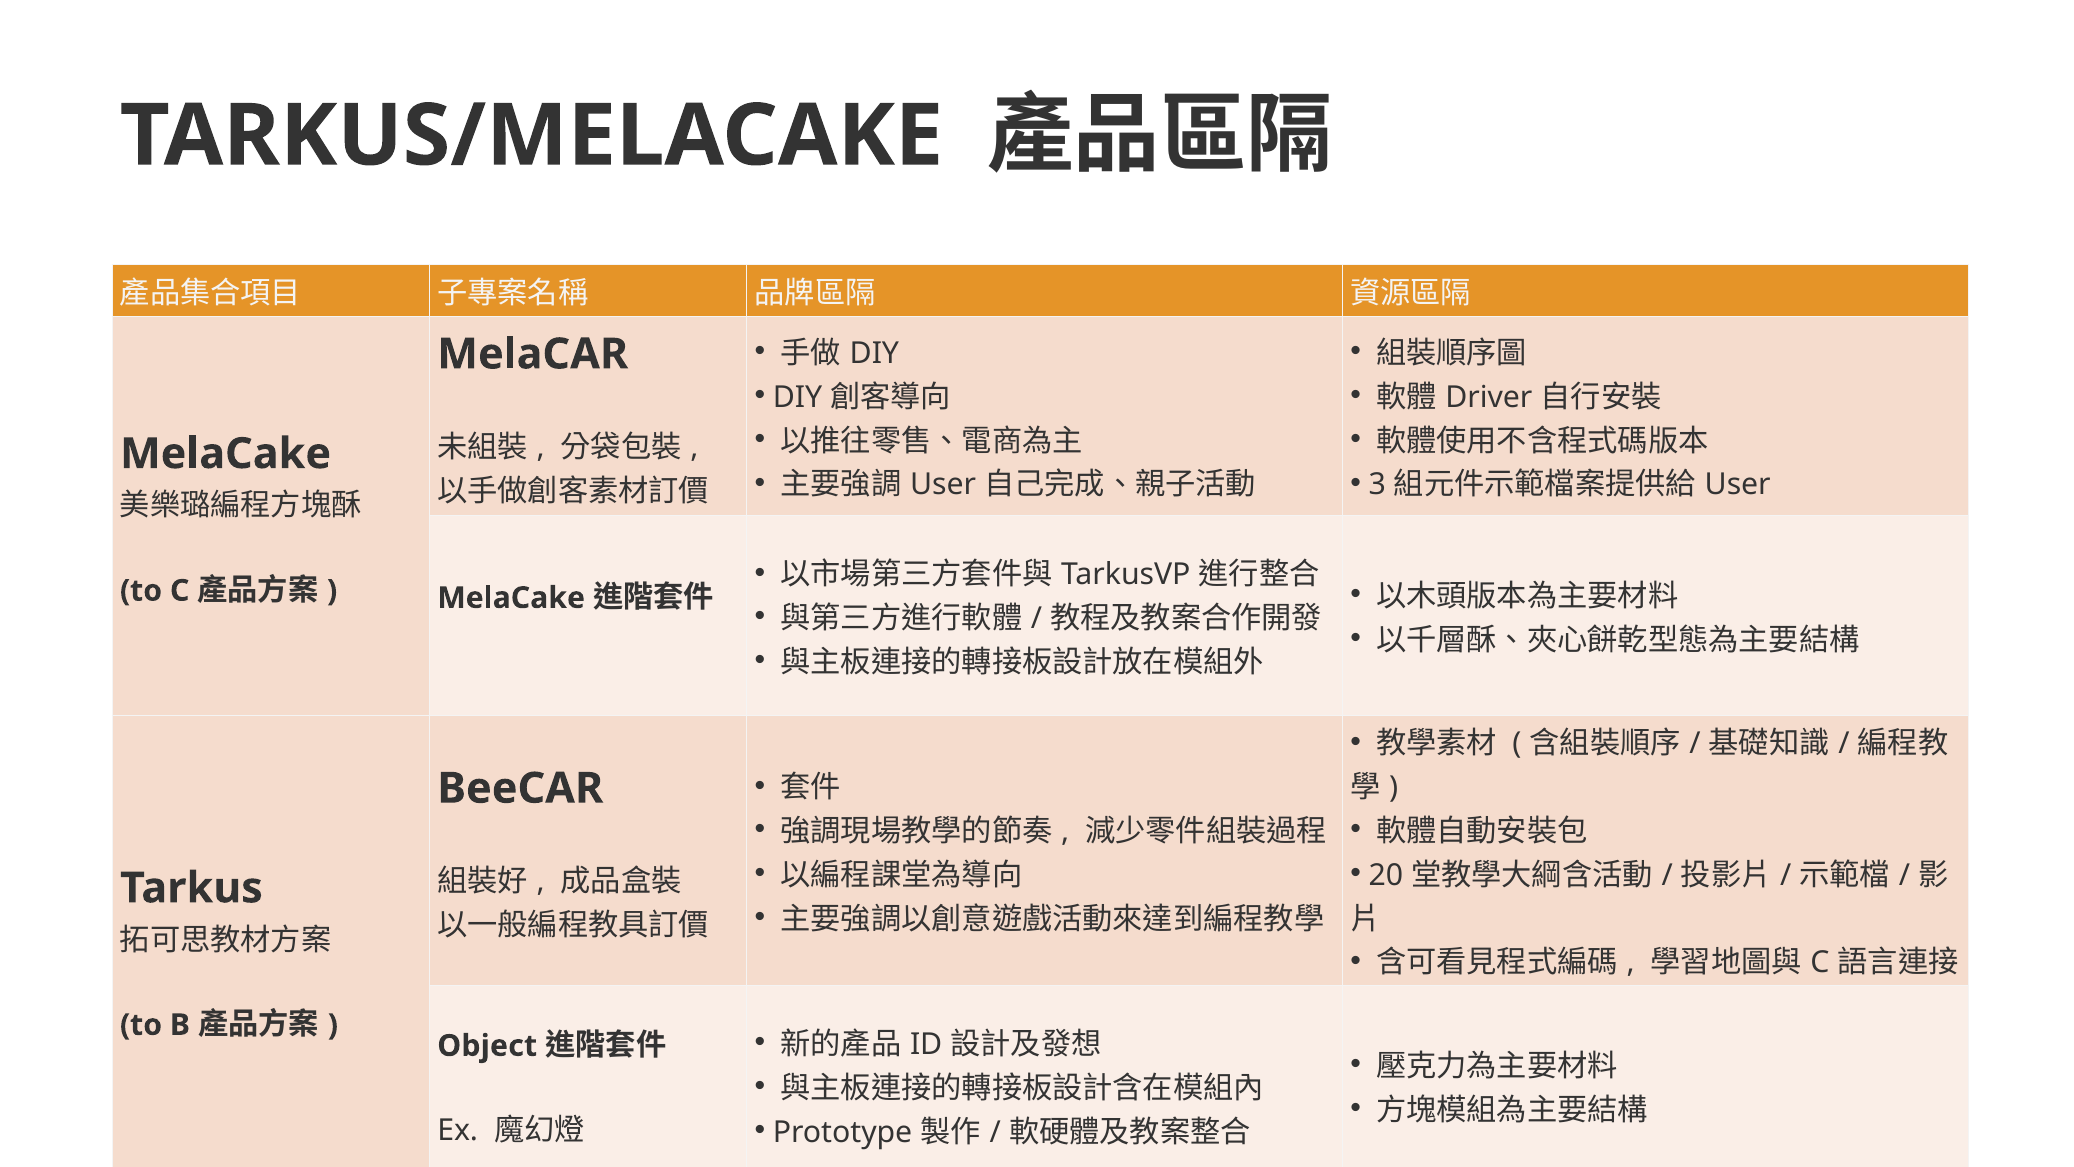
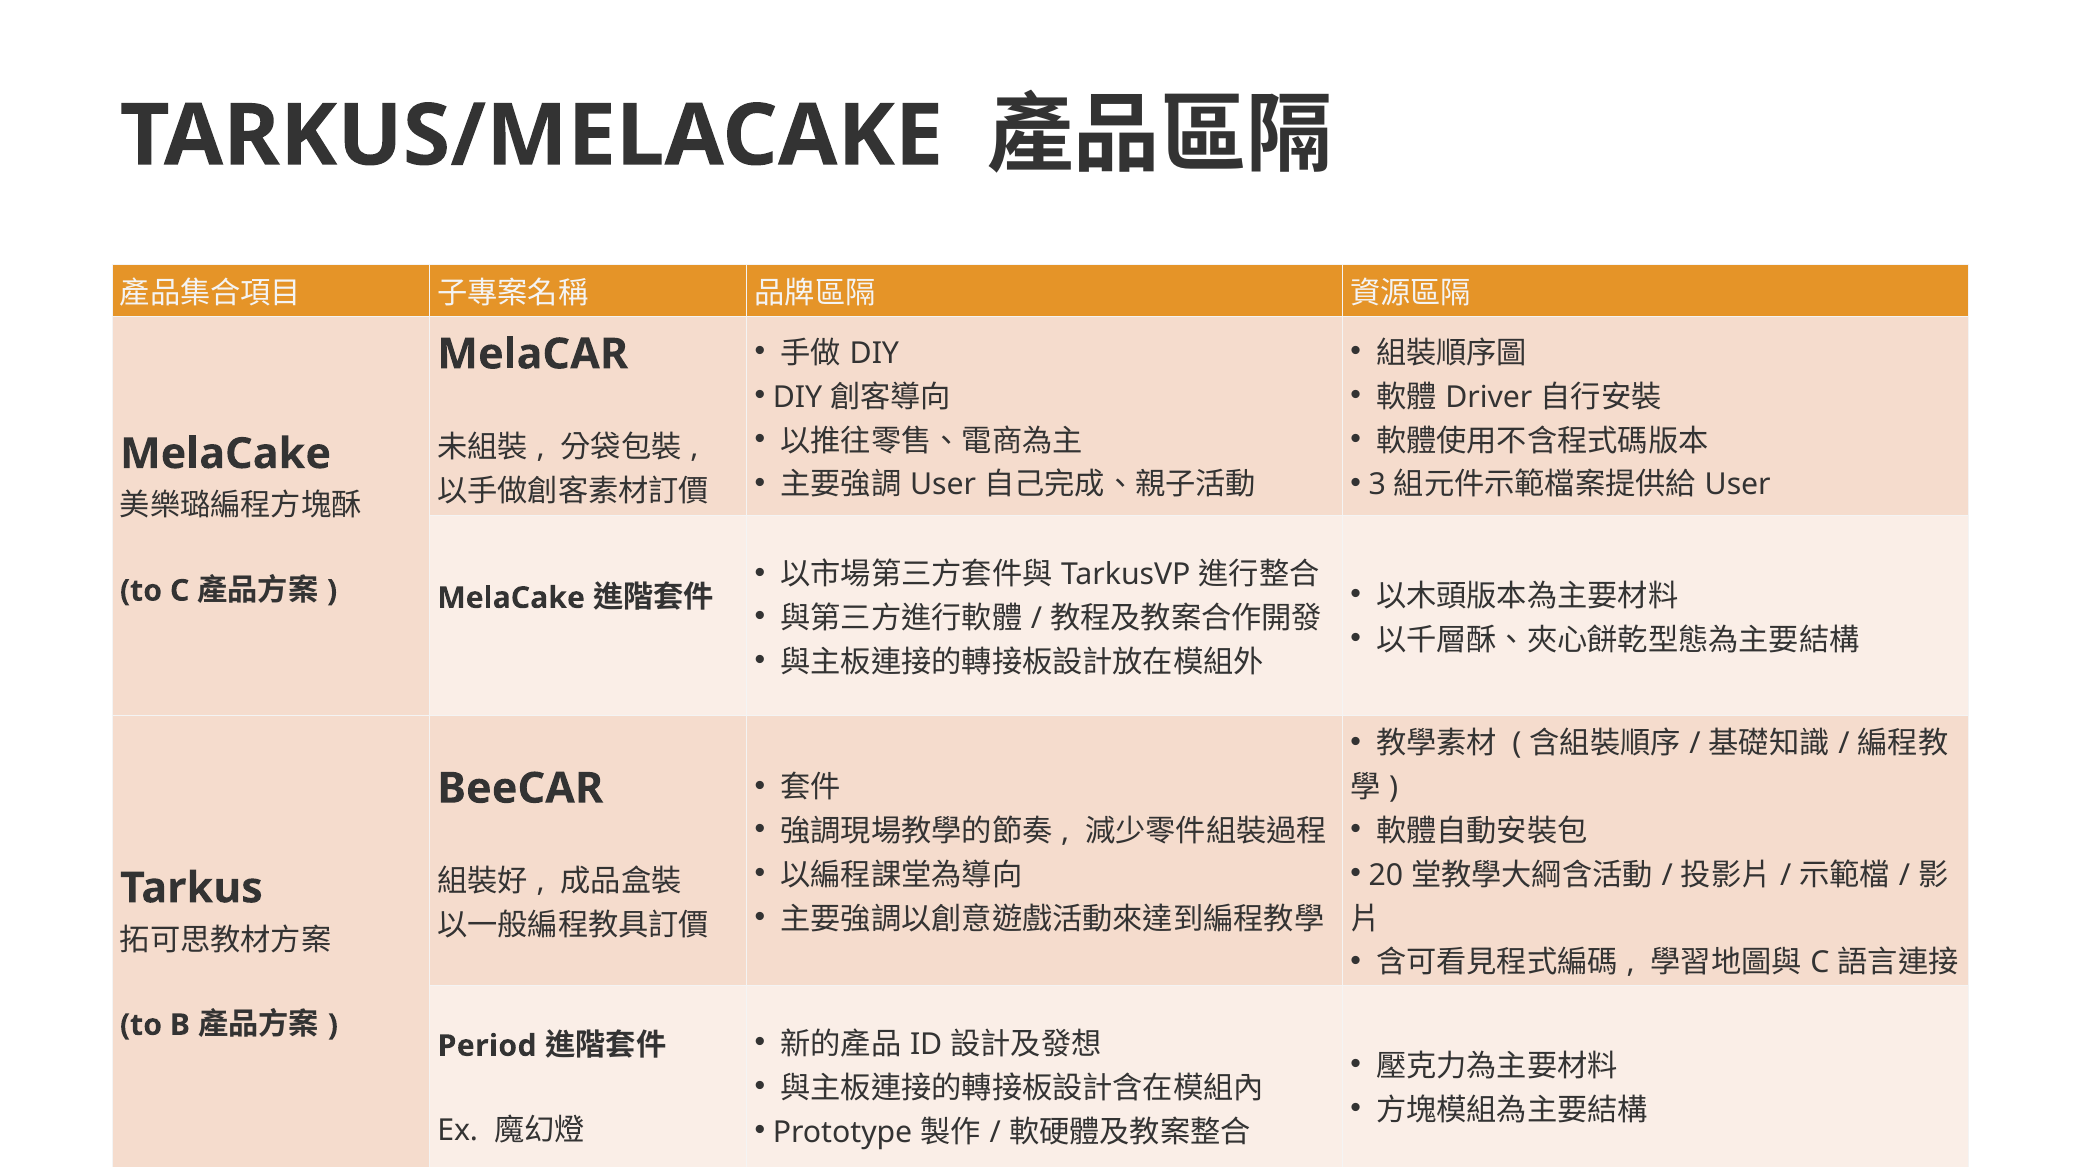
Object: Object -> Period
